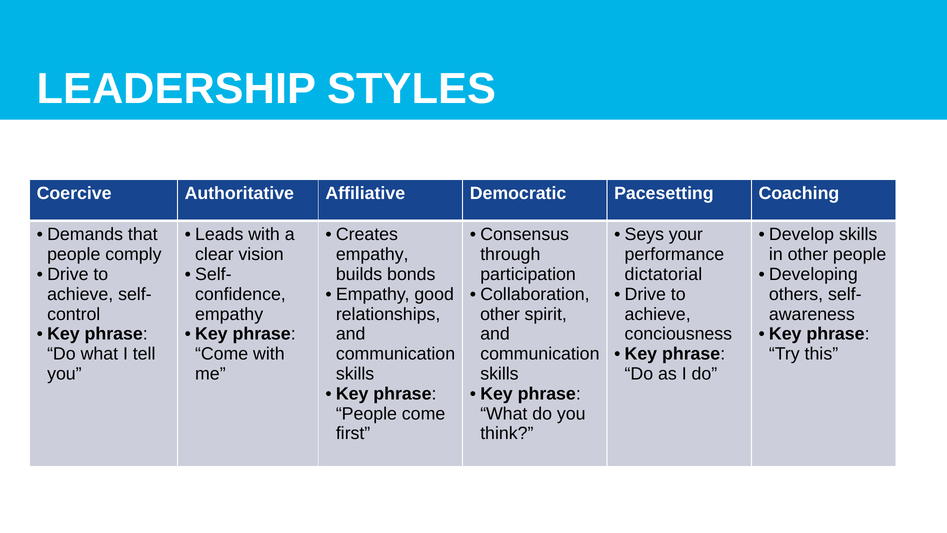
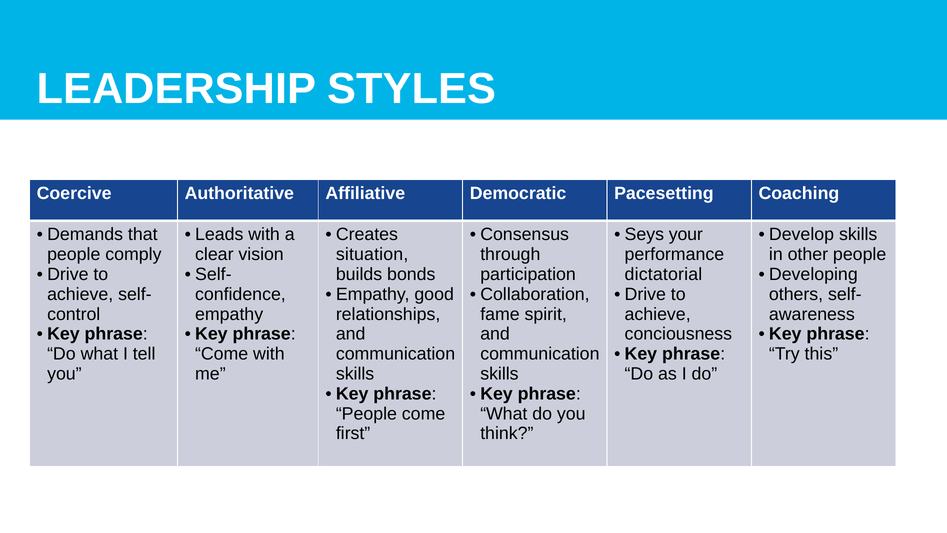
empathy at (372, 254): empathy -> situation
other at (500, 314): other -> fame
